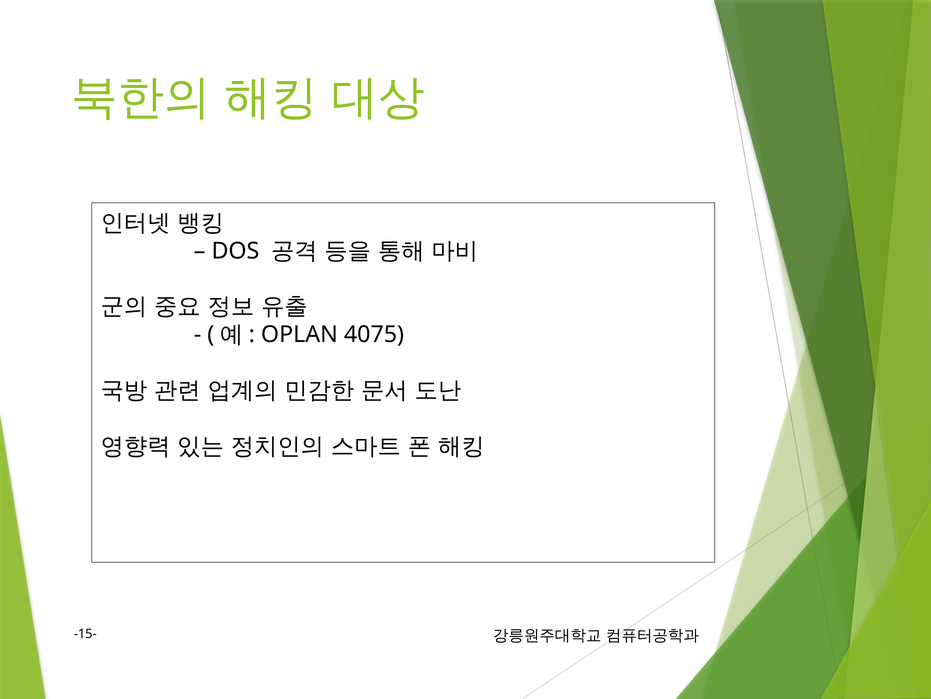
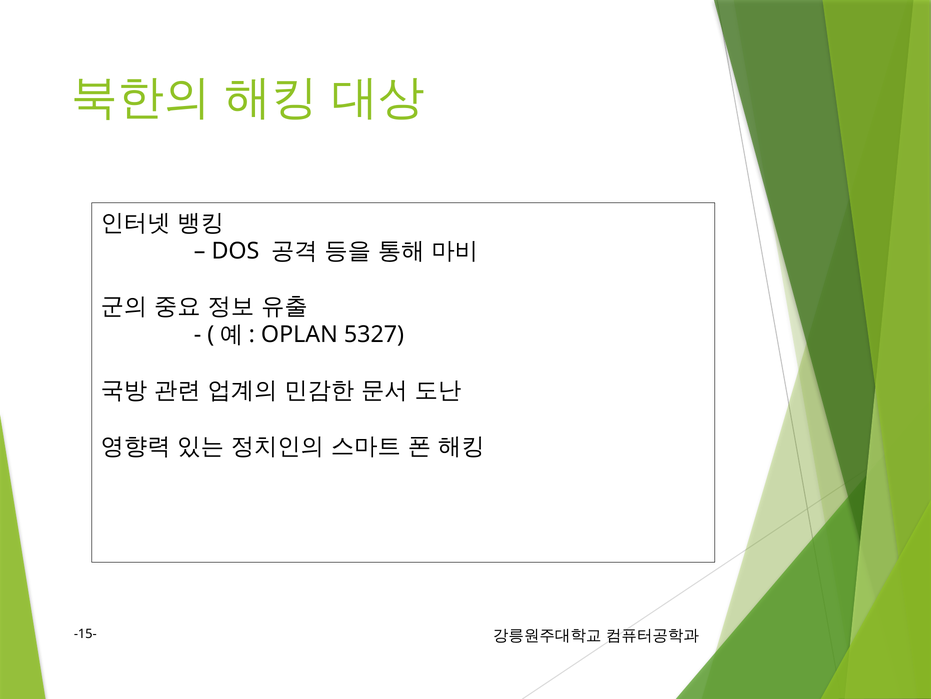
4075: 4075 -> 5327
